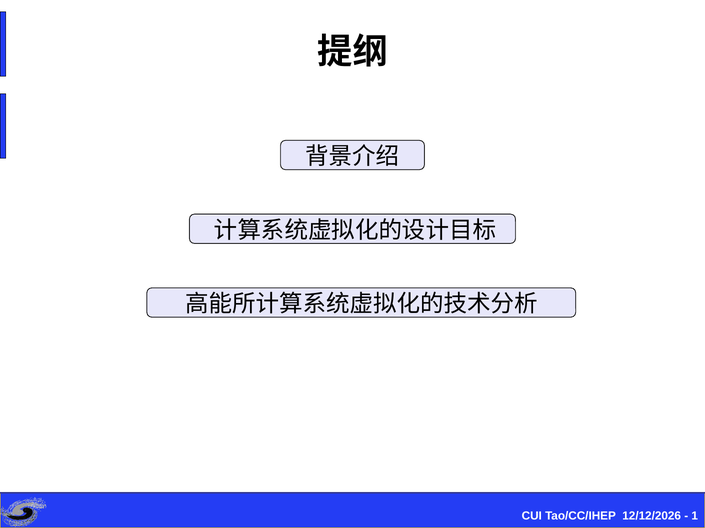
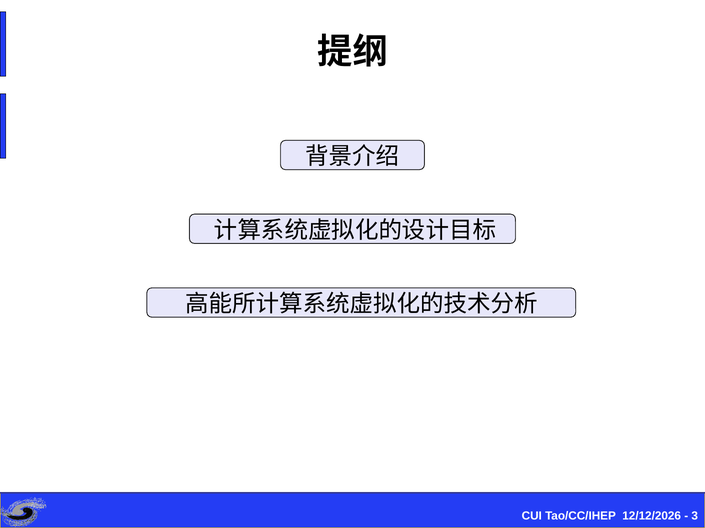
1: 1 -> 3
